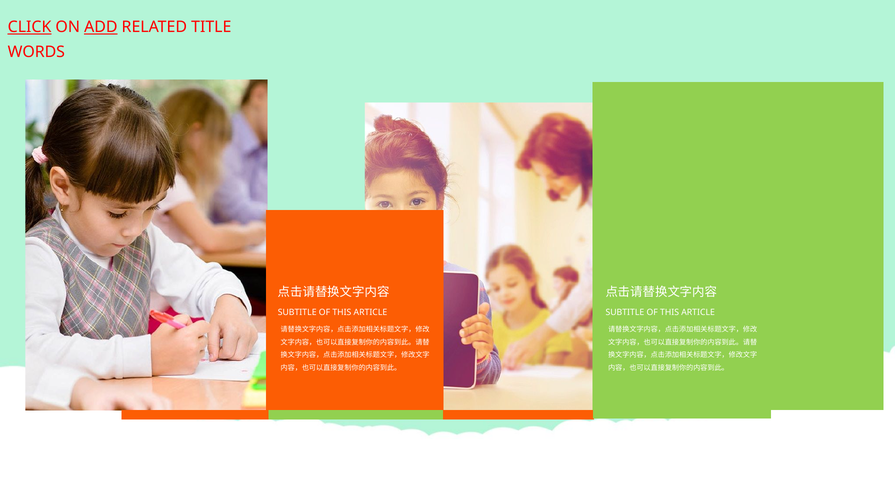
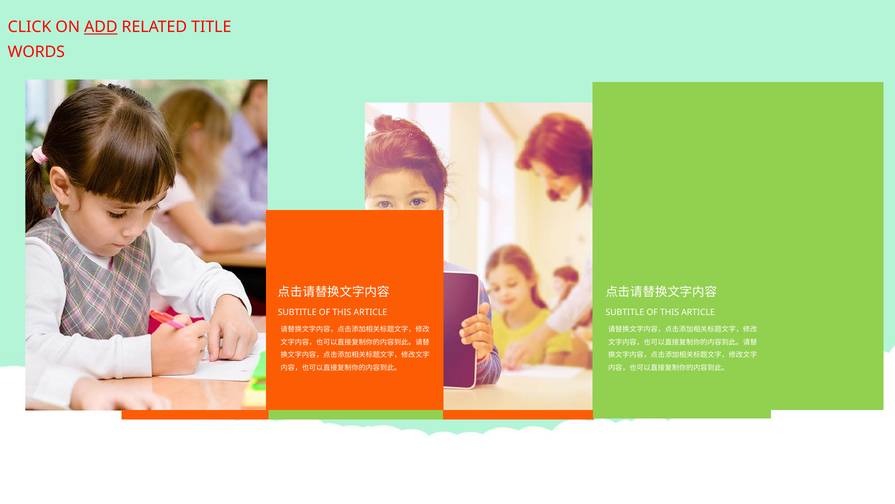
CLICK underline: present -> none
